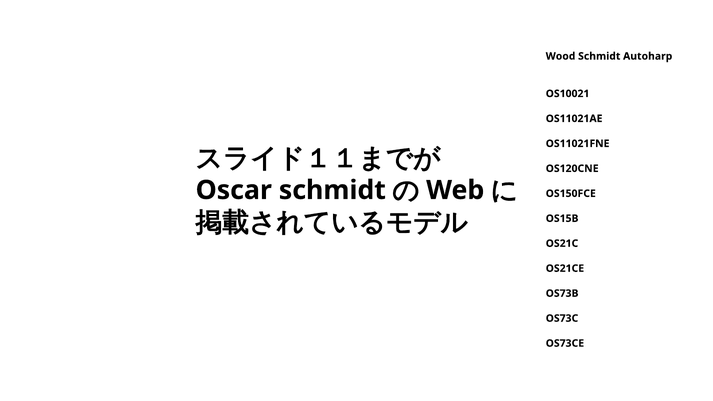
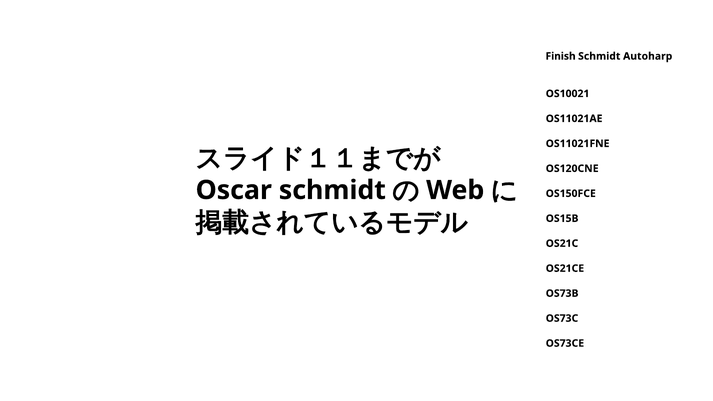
Wood: Wood -> Finish
